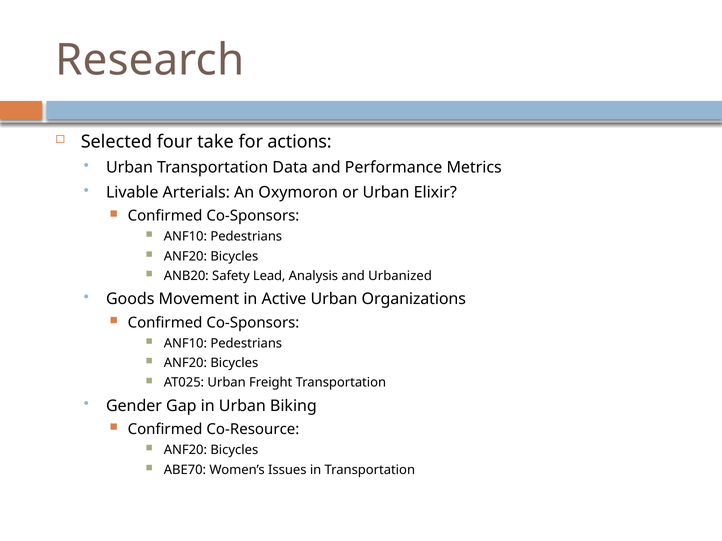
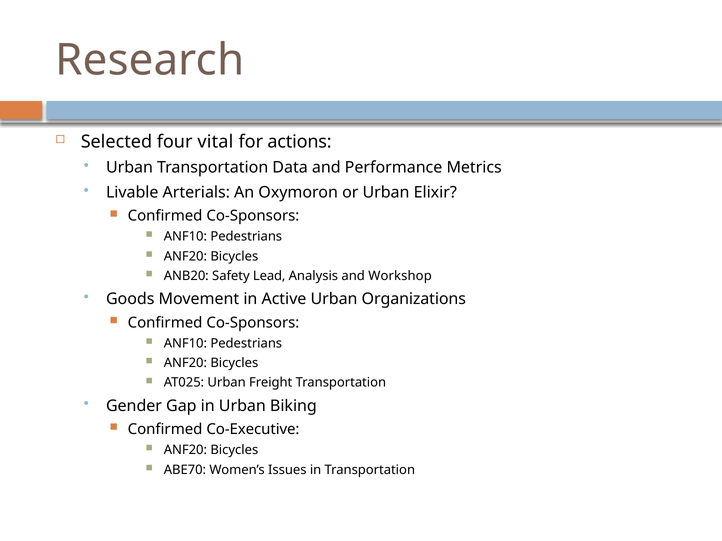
take: take -> vital
Urbanized: Urbanized -> Workshop
Co-Resource: Co-Resource -> Co-Executive
